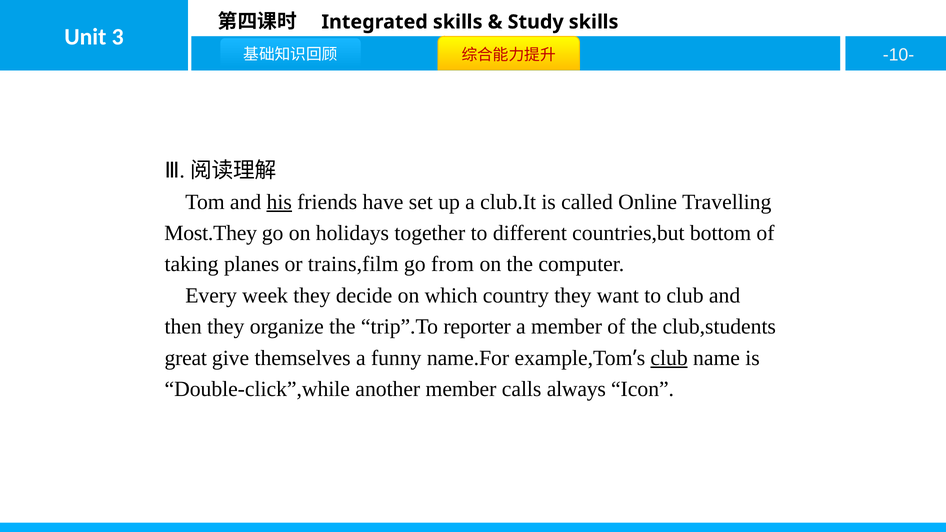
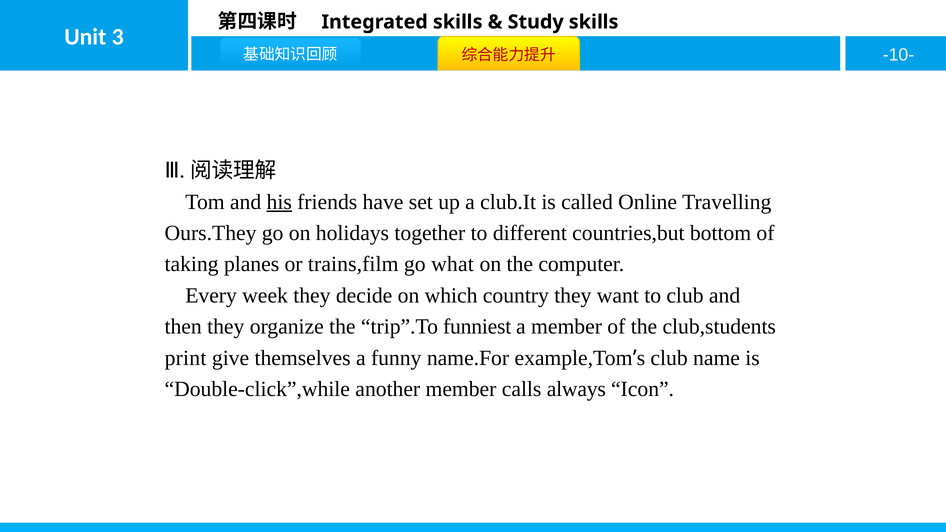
Most.They: Most.They -> Ours.They
from: from -> what
reporter: reporter -> funniest
great: great -> print
club at (669, 358) underline: present -> none
